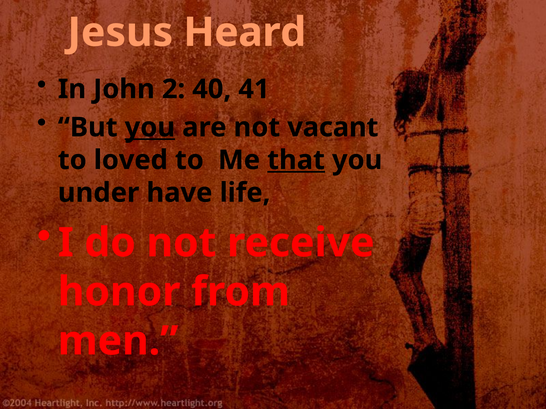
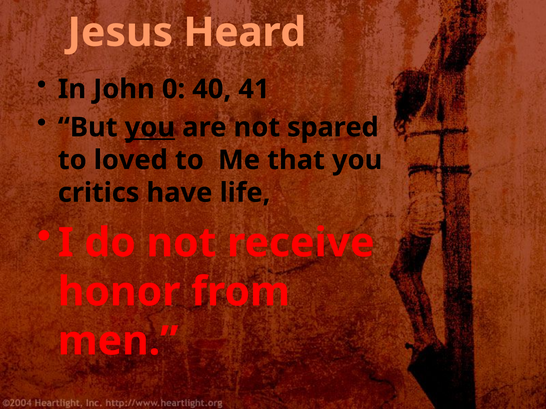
2: 2 -> 0
vacant: vacant -> spared
that underline: present -> none
under: under -> critics
